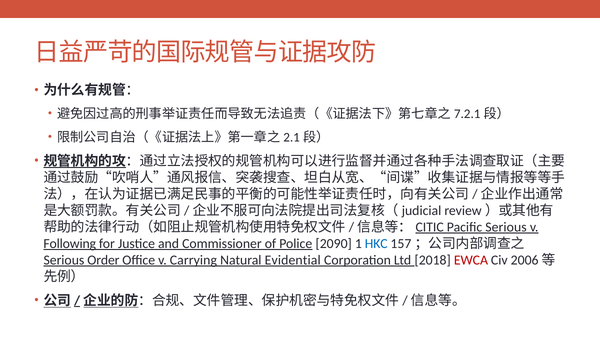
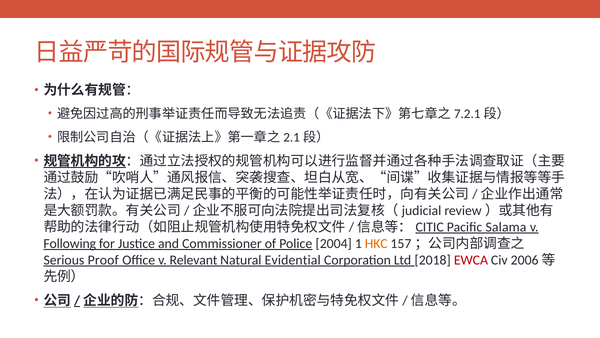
Pacific Serious: Serious -> Salama
2090: 2090 -> 2004
HKC colour: blue -> orange
Order: Order -> Proof
Carrying: Carrying -> Relevant
